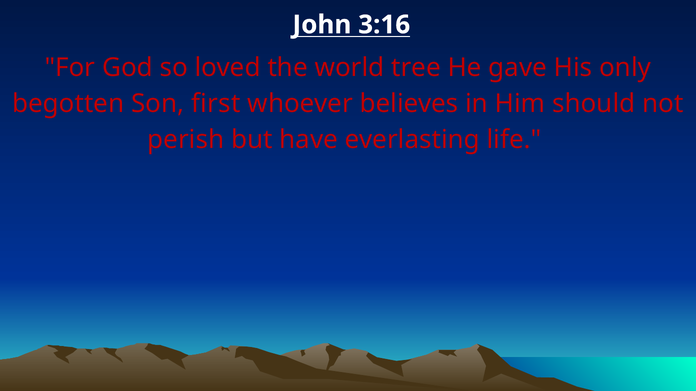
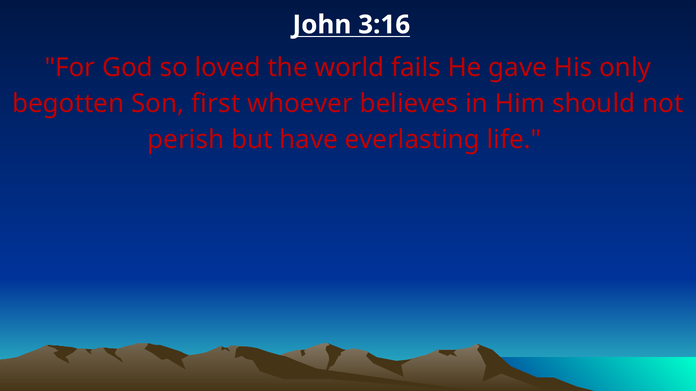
tree: tree -> fails
